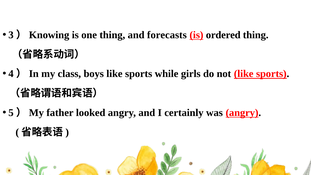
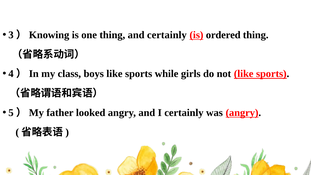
and forecasts: forecasts -> certainly
